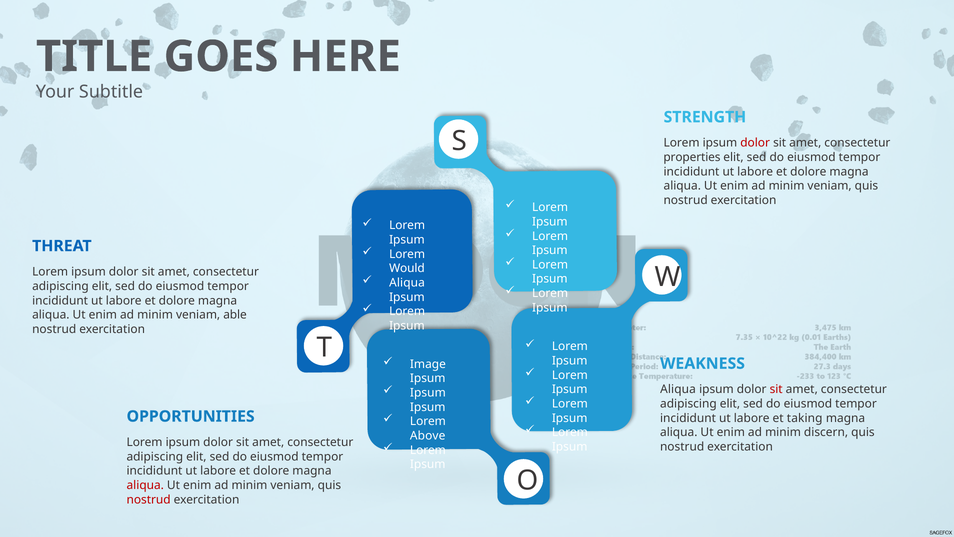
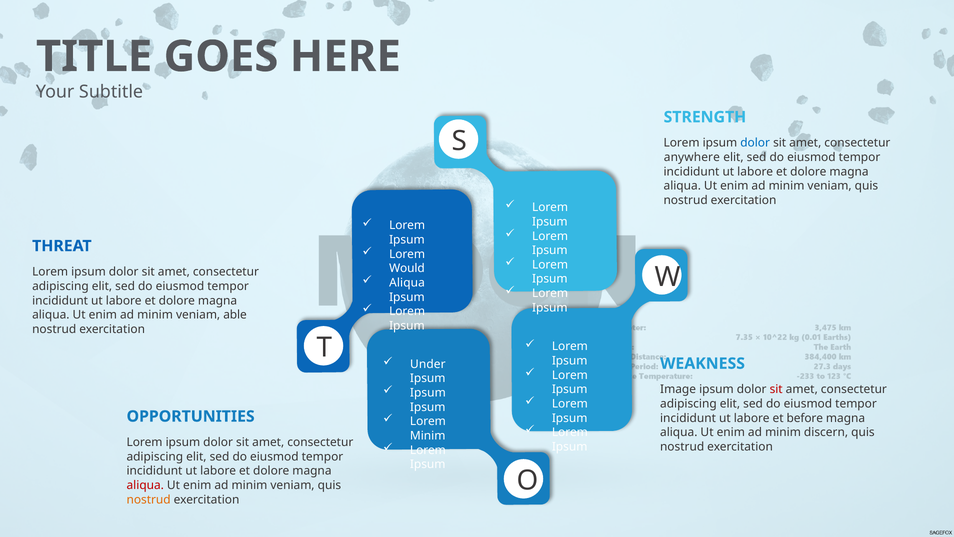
dolor at (755, 143) colour: red -> blue
properties: properties -> anywhere
Image: Image -> Under
Aliqua at (678, 389): Aliqua -> Image
taking: taking -> before
Above at (428, 435): Above -> Minim
nostrud at (149, 499) colour: red -> orange
